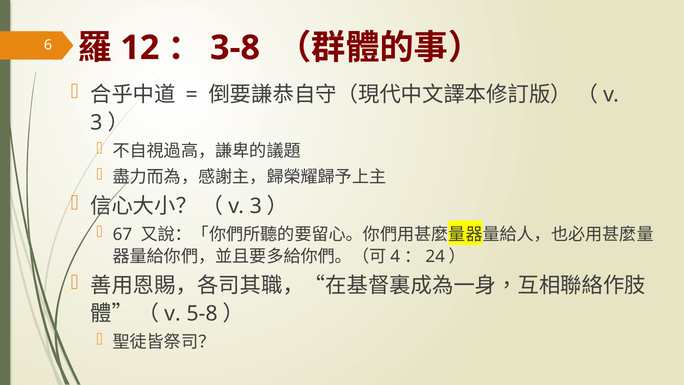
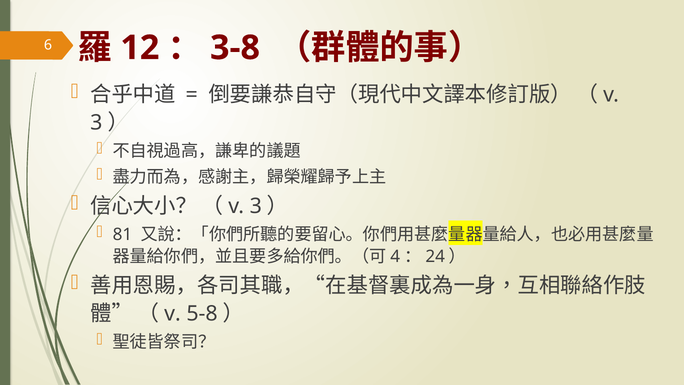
67: 67 -> 81
